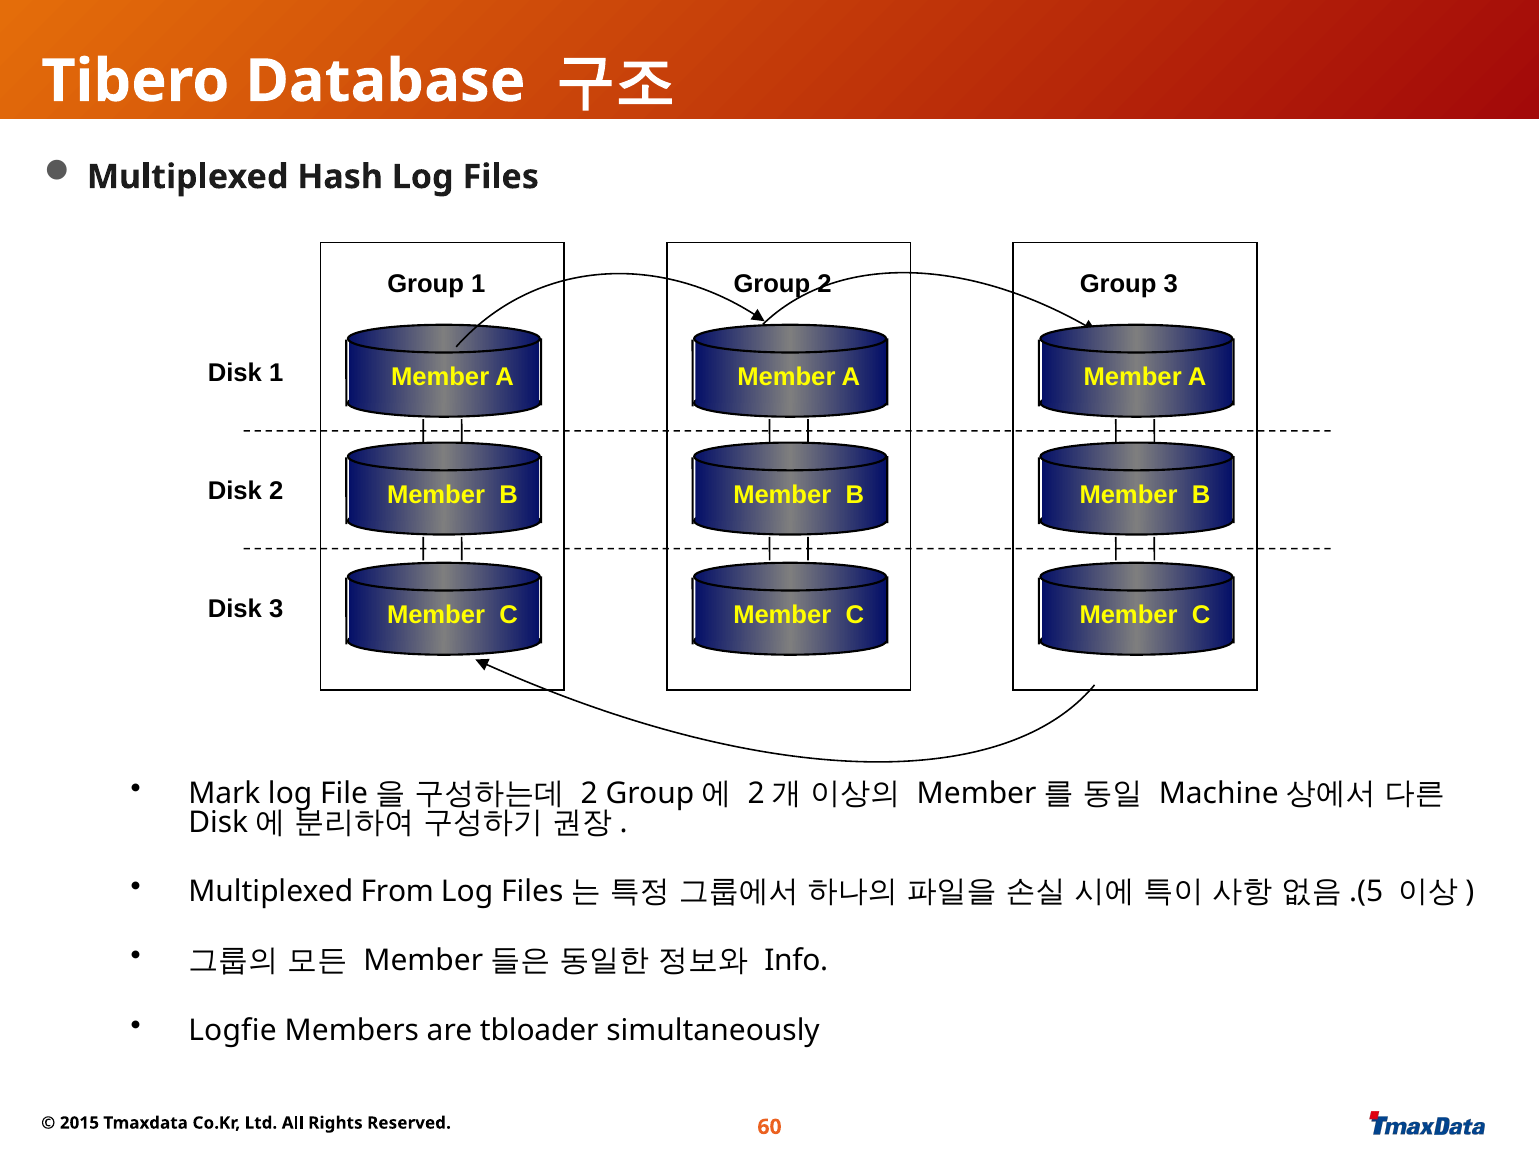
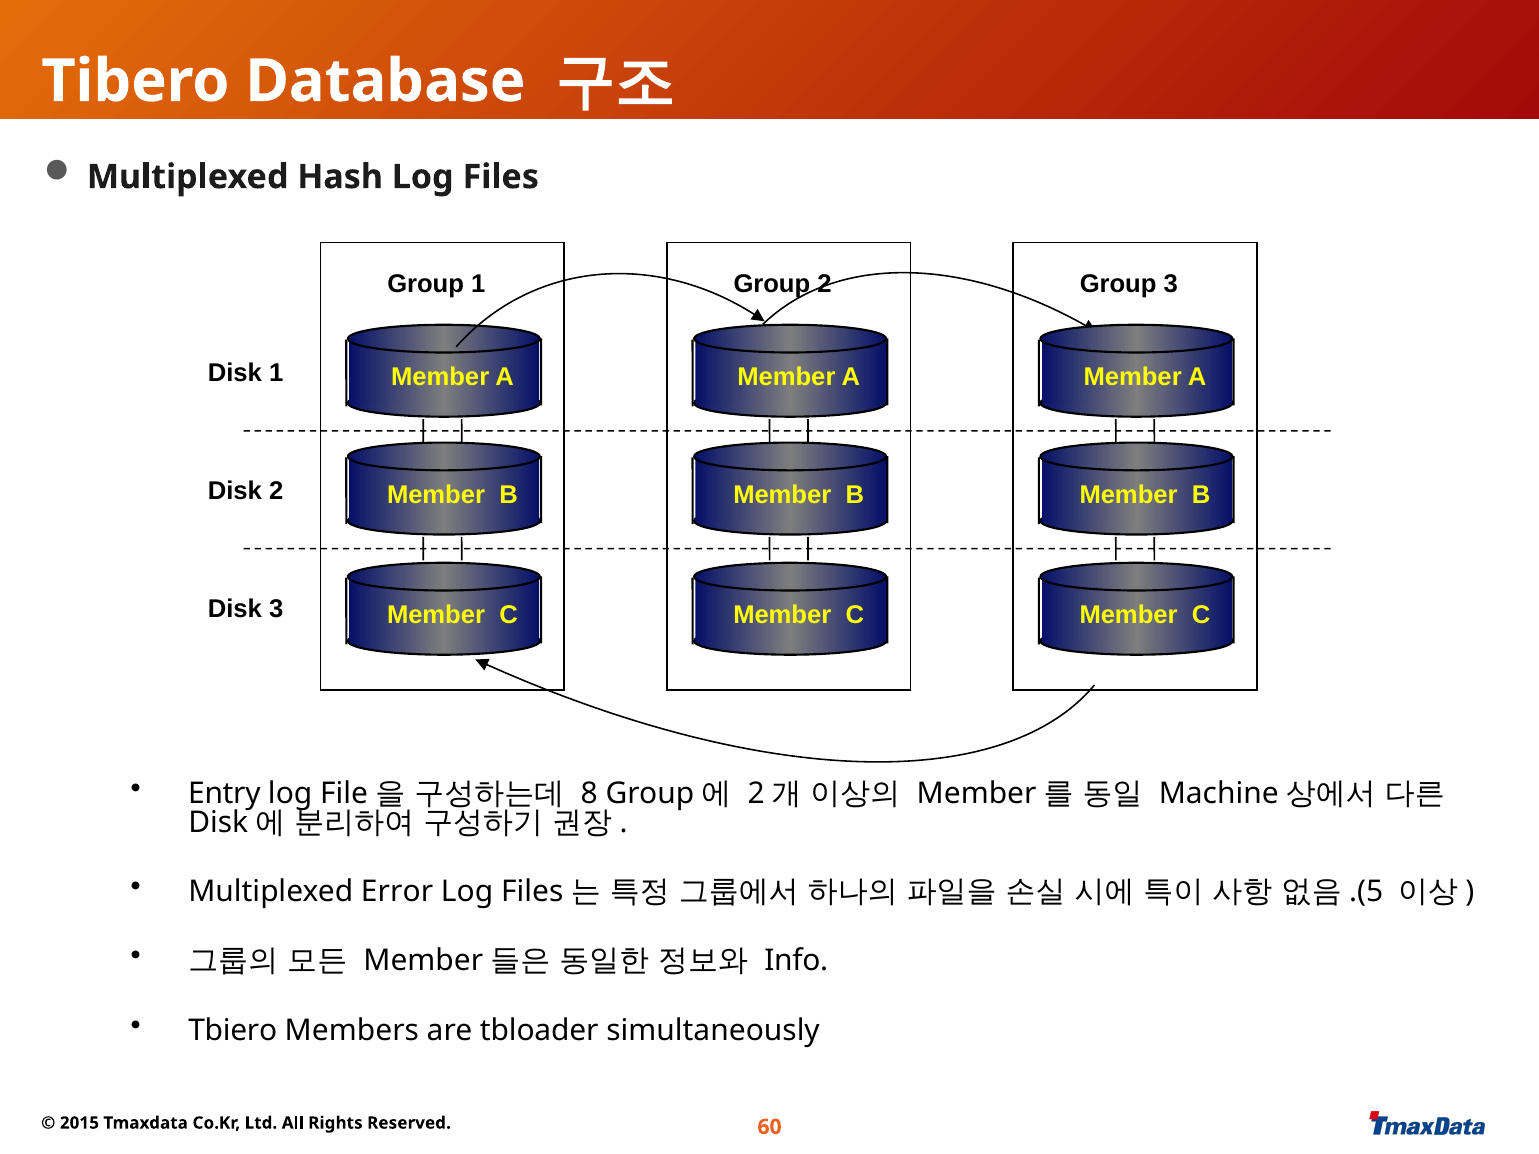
Mark: Mark -> Entry
2 at (589, 794): 2 -> 8
From: From -> Error
Logfie: Logfie -> Tbiero
